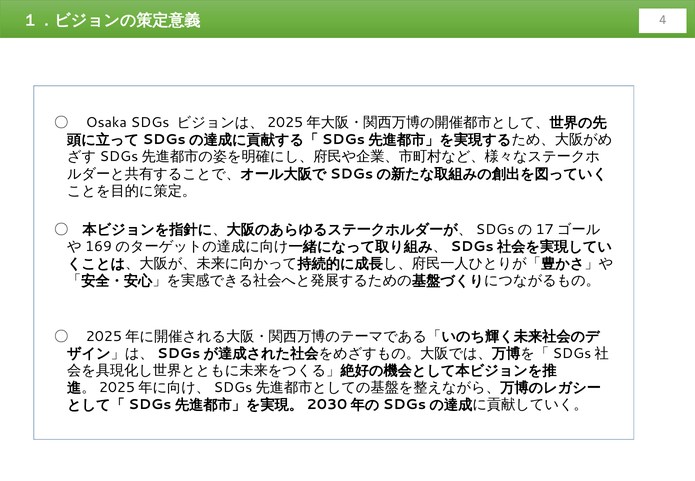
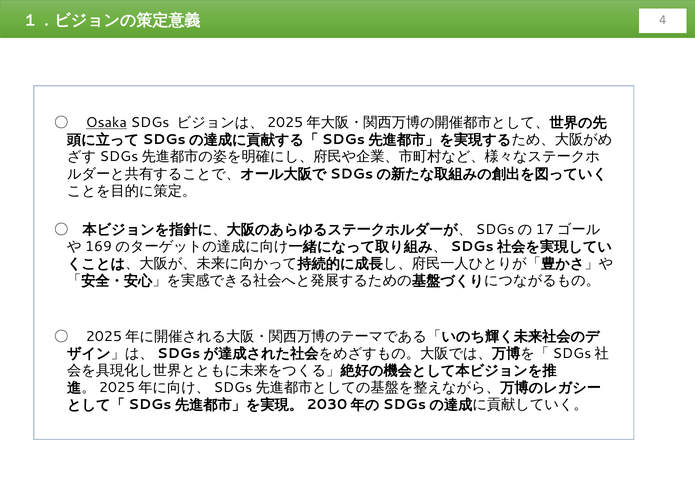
Osaka underline: none -> present
